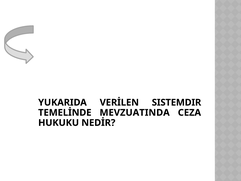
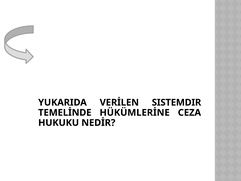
MEVZUATINDA: MEVZUATINDA -> HÜKÜMLERİNE
